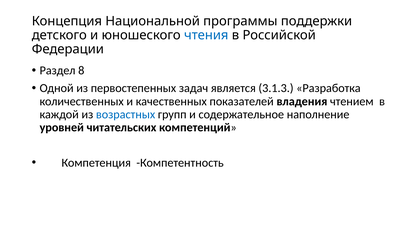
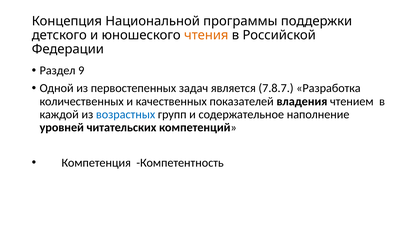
чтения colour: blue -> orange
8: 8 -> 9
3.1.3: 3.1.3 -> 7.8.7
